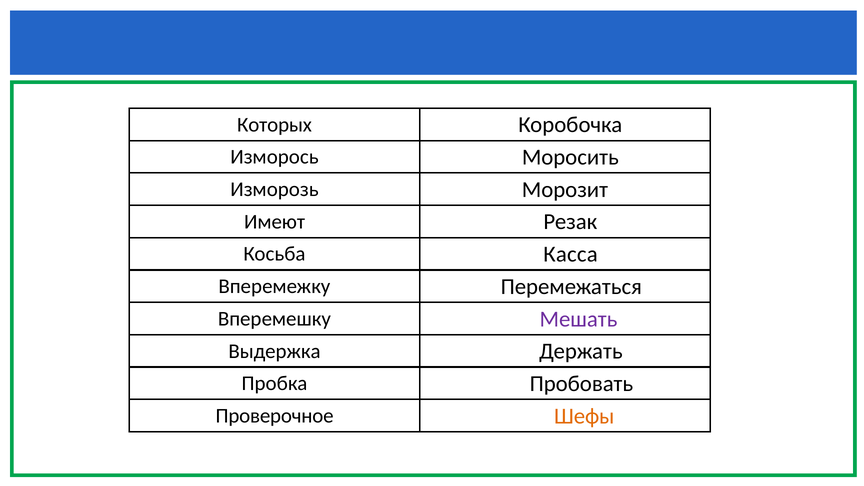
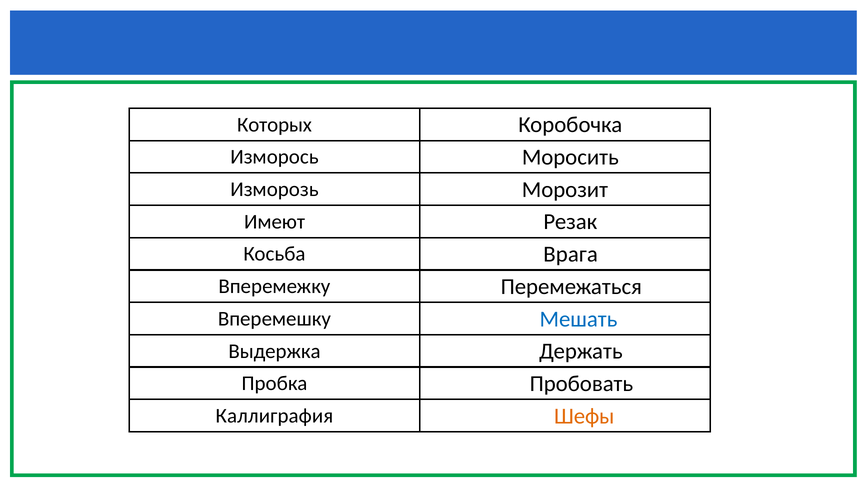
Касса: Касса -> Врага
Мешать colour: purple -> blue
Проверочное: Проверочное -> Каллиграфия
